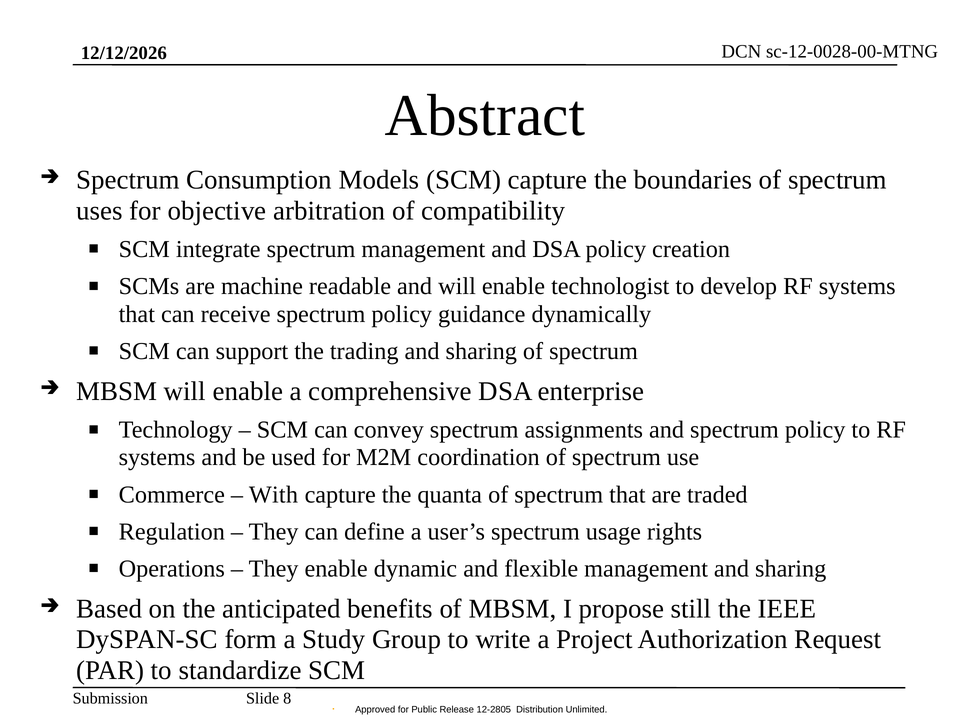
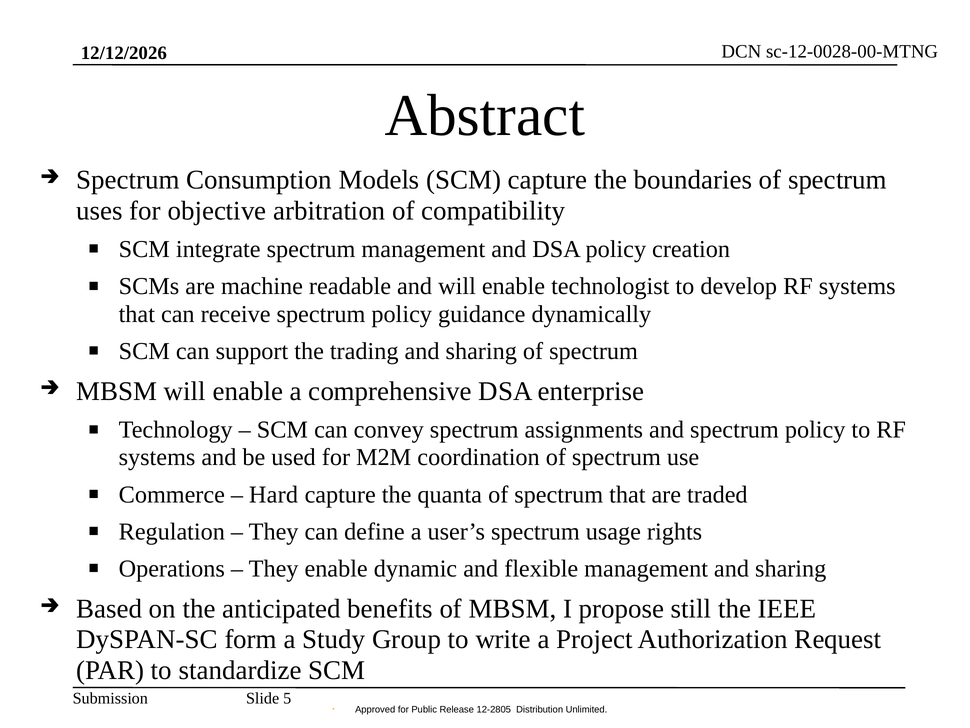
With: With -> Hard
8: 8 -> 5
